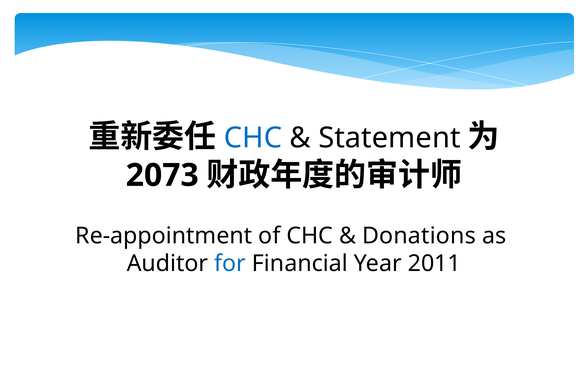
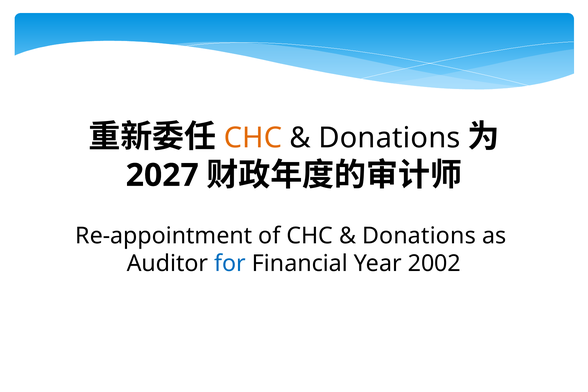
CHC at (253, 138) colour: blue -> orange
Statement at (389, 138): Statement -> Donations
2073: 2073 -> 2027
2011: 2011 -> 2002
